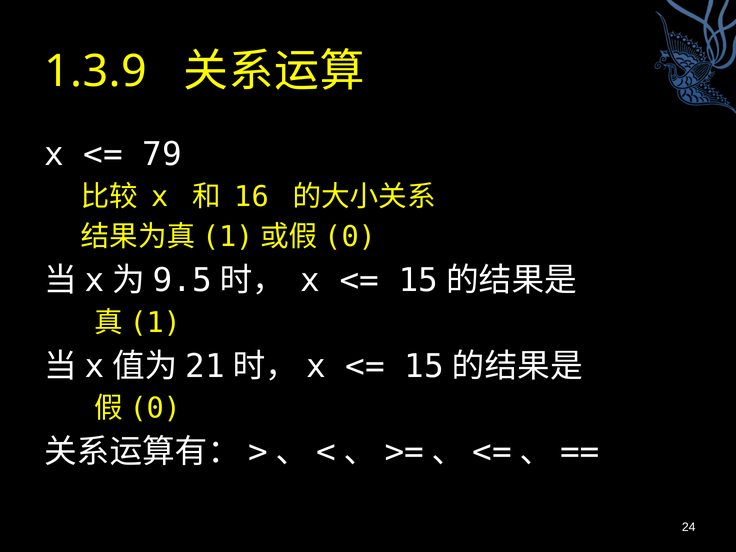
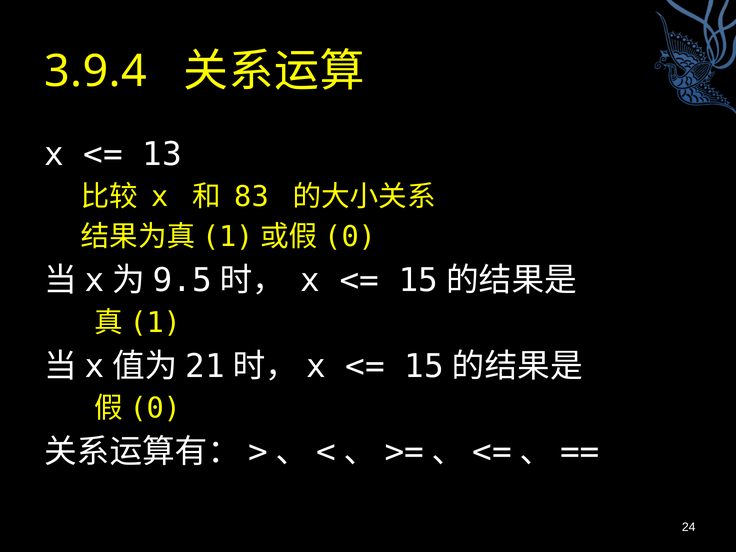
1.3.9: 1.3.9 -> 3.9.4
79: 79 -> 13
16: 16 -> 83
